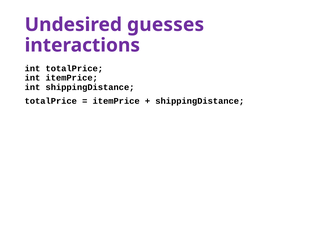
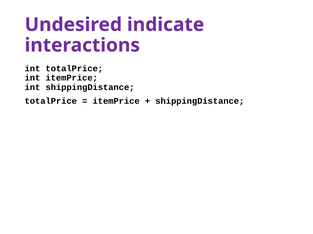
Undesired guesses: guesses -> indicate
